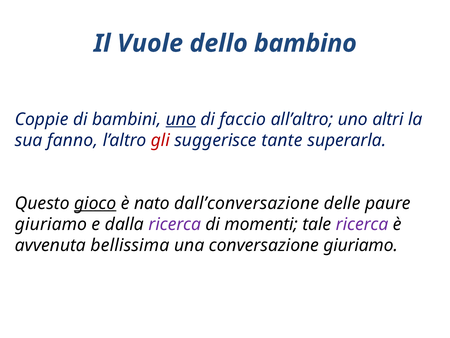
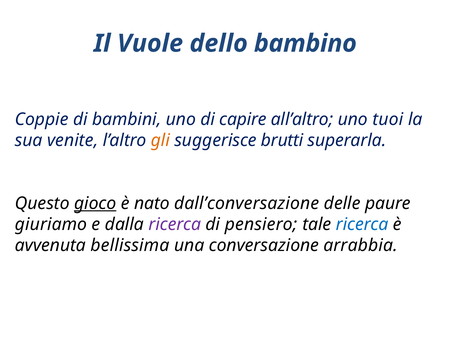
uno at (181, 119) underline: present -> none
faccio: faccio -> capire
altri: altri -> tuoi
fanno: fanno -> venite
gli colour: red -> orange
tante: tante -> brutti
momenti: momenti -> pensiero
ricerca at (362, 224) colour: purple -> blue
conversazione giuriamo: giuriamo -> arrabbia
